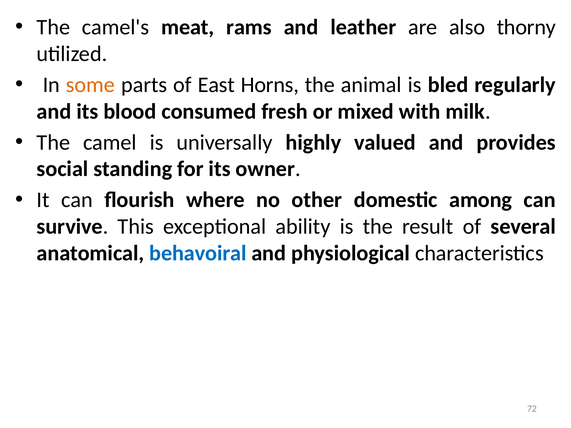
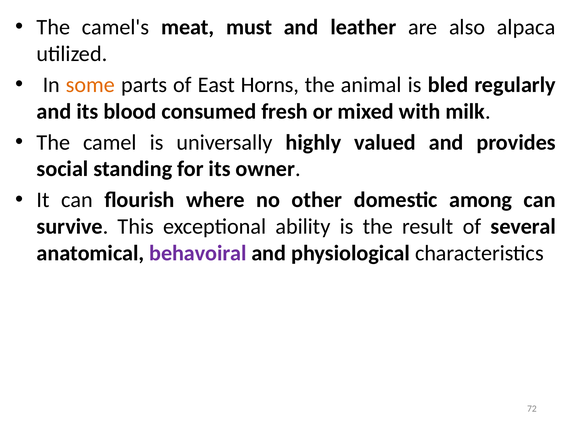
rams: rams -> must
thorny: thorny -> alpaca
behavoiral colour: blue -> purple
